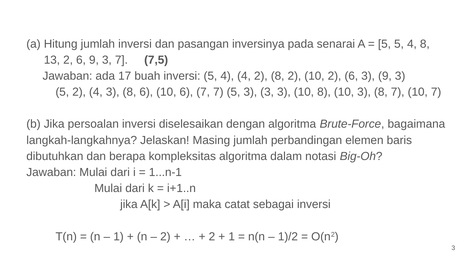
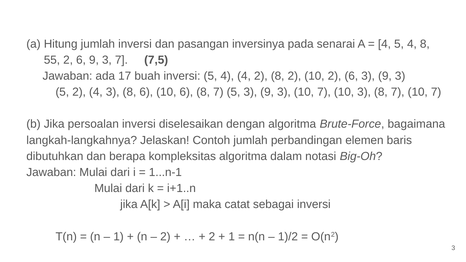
5 at (384, 44): 5 -> 4
13: 13 -> 55
6 7: 7 -> 8
5 3 3: 3 -> 9
3 10 8: 8 -> 7
Masing: Masing -> Contoh
